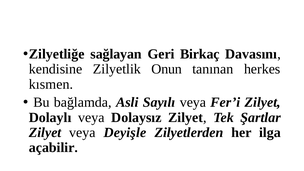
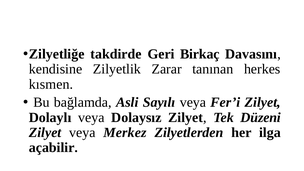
sağlayan: sağlayan -> takdirde
Onun: Onun -> Zarar
Şartlar: Şartlar -> Düzeni
Deyişle: Deyişle -> Merkez
